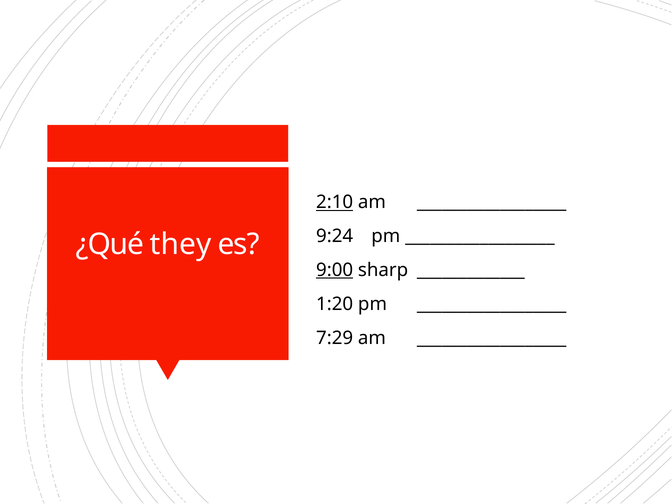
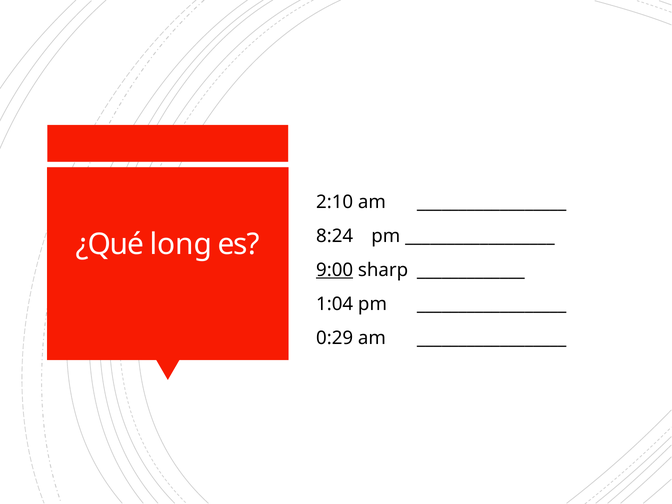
2:10 underline: present -> none
9:24: 9:24 -> 8:24
they: they -> long
1:20: 1:20 -> 1:04
7:29: 7:29 -> 0:29
